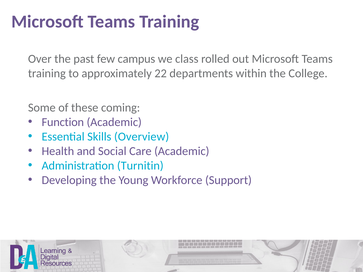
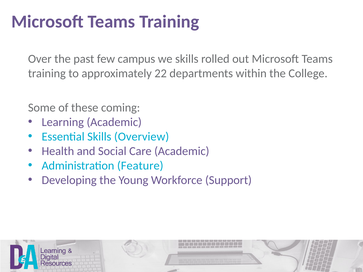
we class: class -> skills
Function: Function -> Learning
Turnitin: Turnitin -> Feature
